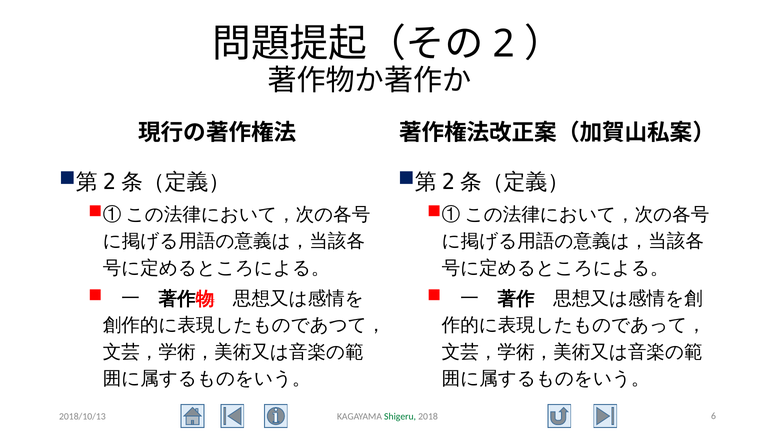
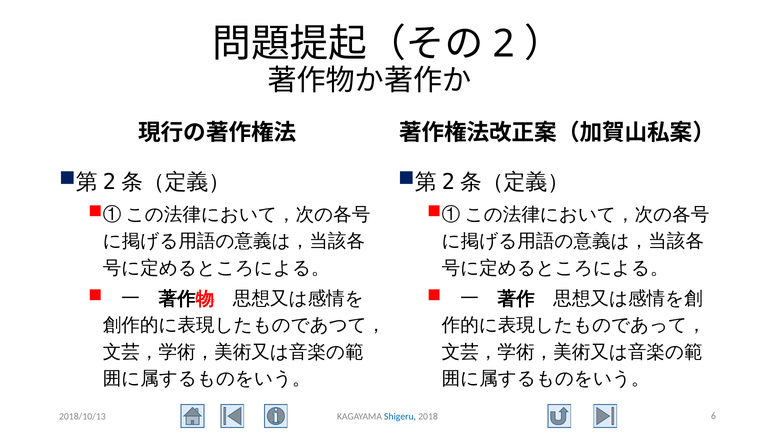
Shigeru colour: green -> blue
